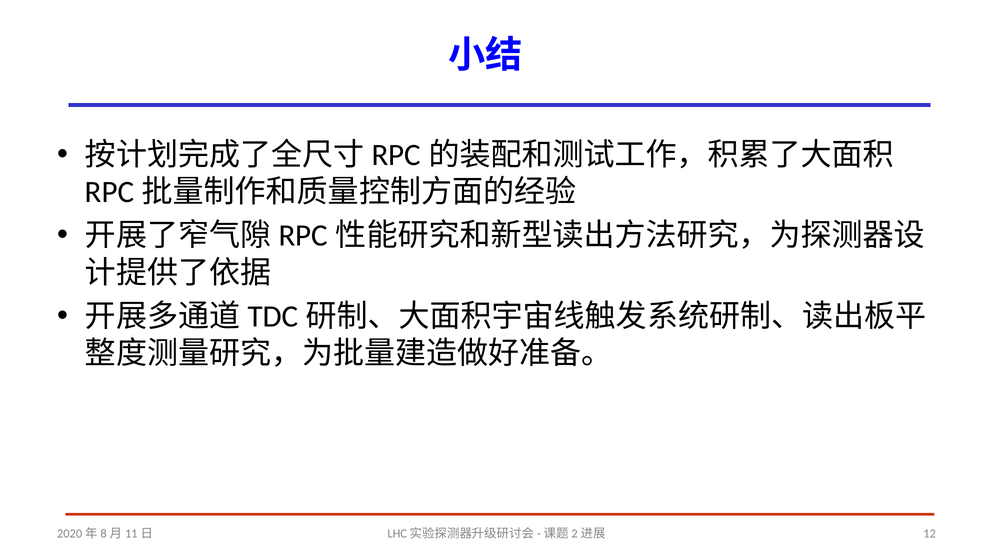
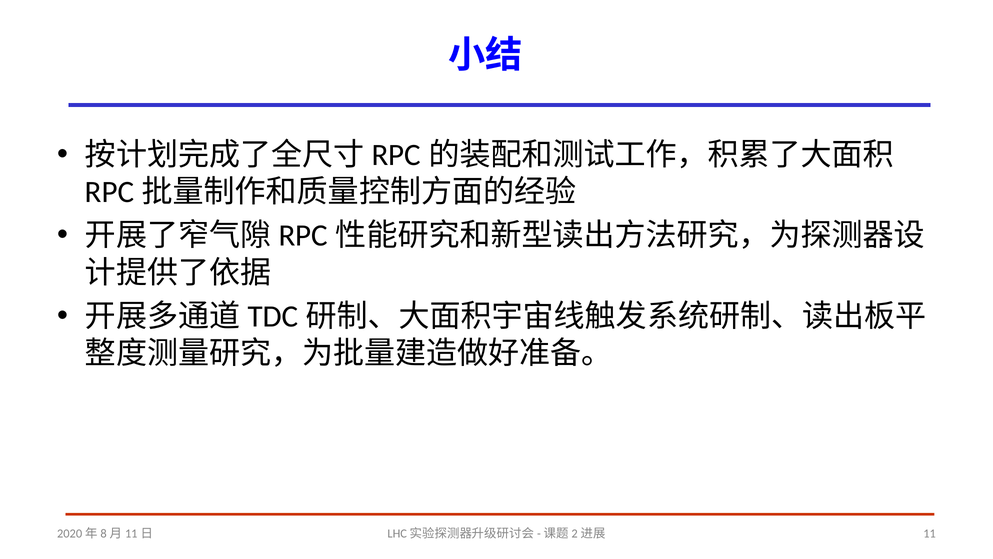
12: 12 -> 11
